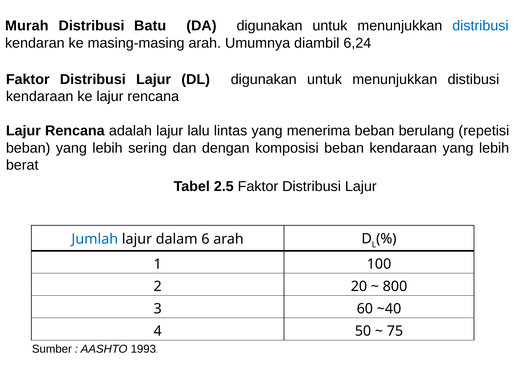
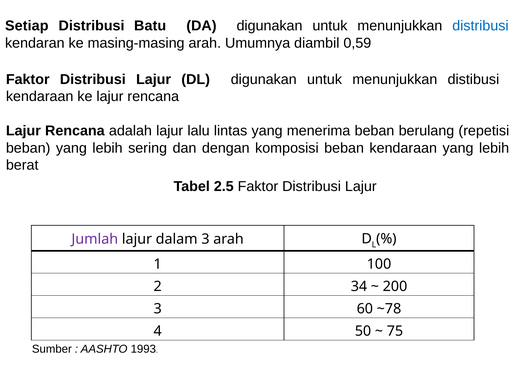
Murah: Murah -> Setiap
6,24: 6,24 -> 0,59
Jumlah colour: blue -> purple
dalam 6: 6 -> 3
20: 20 -> 34
800: 800 -> 200
~40: ~40 -> ~78
